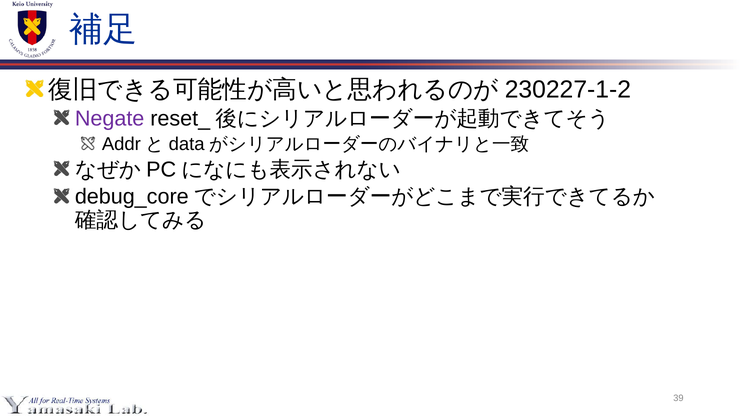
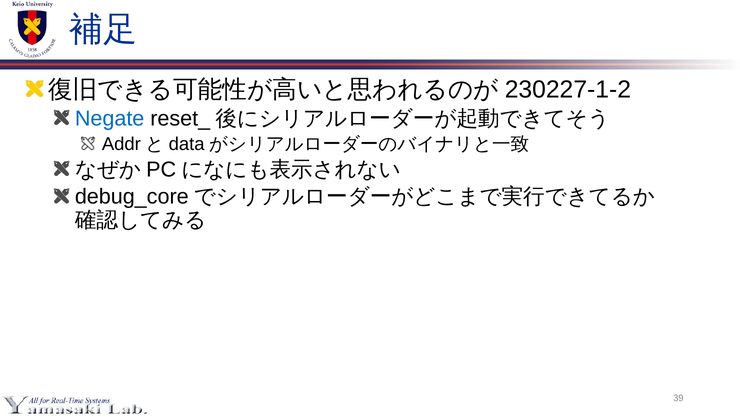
Negate colour: purple -> blue
